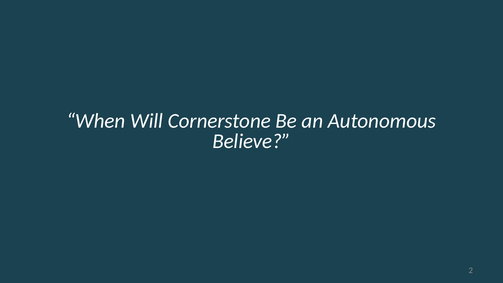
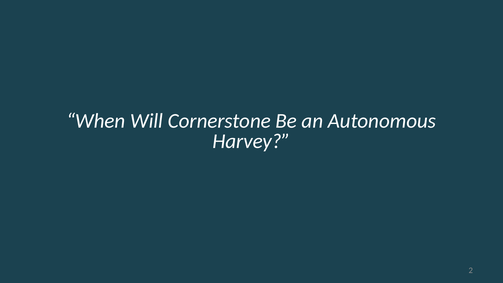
Believe: Believe -> Harvey
